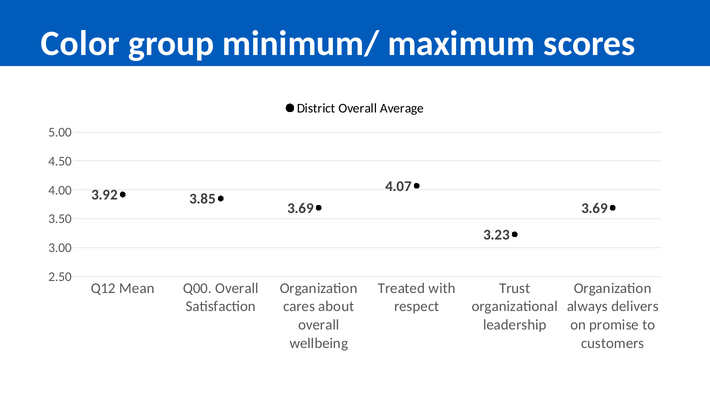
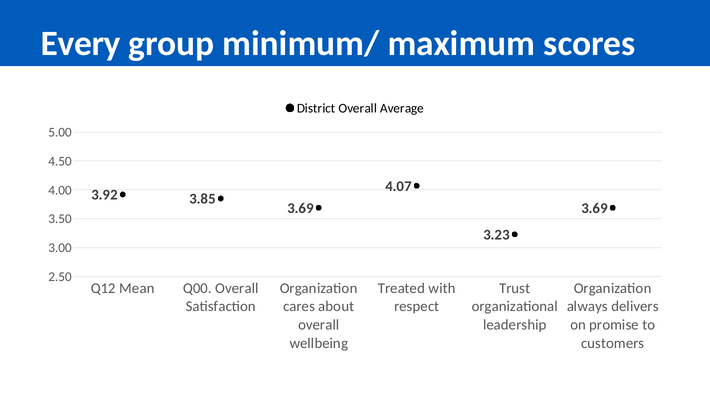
Color: Color -> Every
